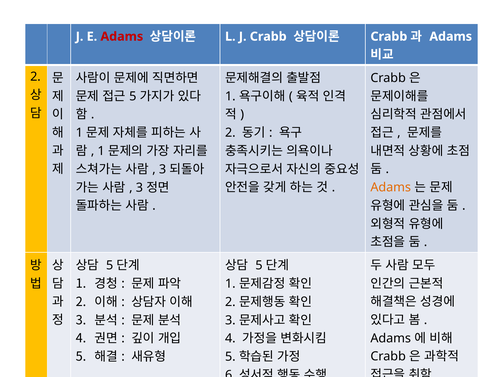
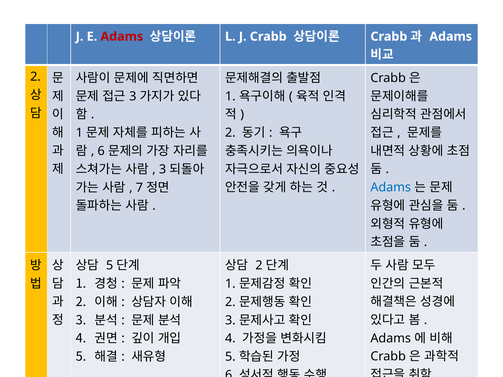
5 at (133, 96): 5 -> 3
1 at (101, 151): 1 -> 6
3 at (139, 188): 3 -> 7
Adams at (391, 188) colour: orange -> blue
5 at (259, 266): 5 -> 2
